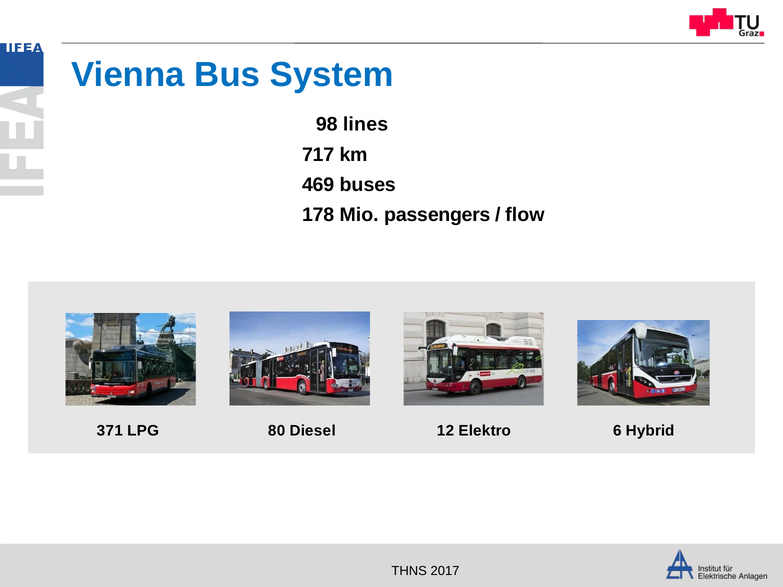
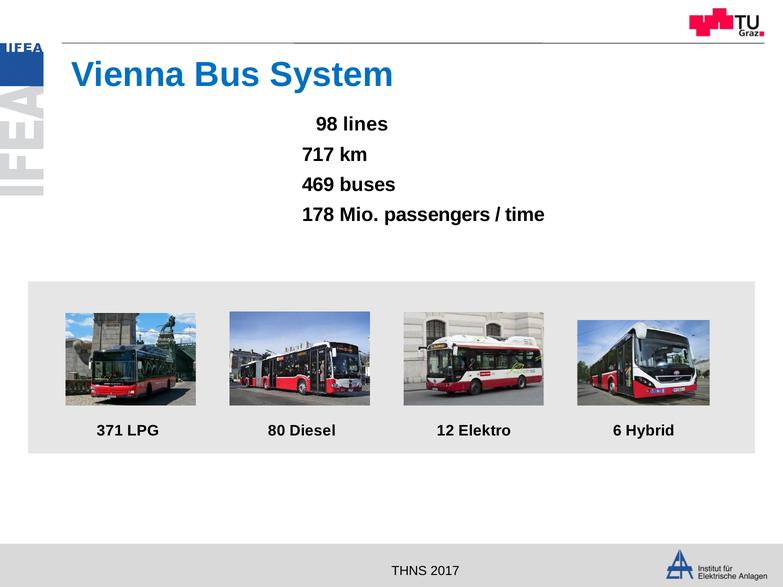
flow: flow -> time
